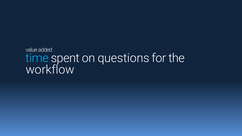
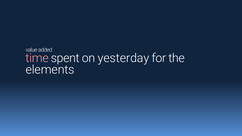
time colour: light blue -> pink
questions: questions -> yesterday
workflow: workflow -> elements
